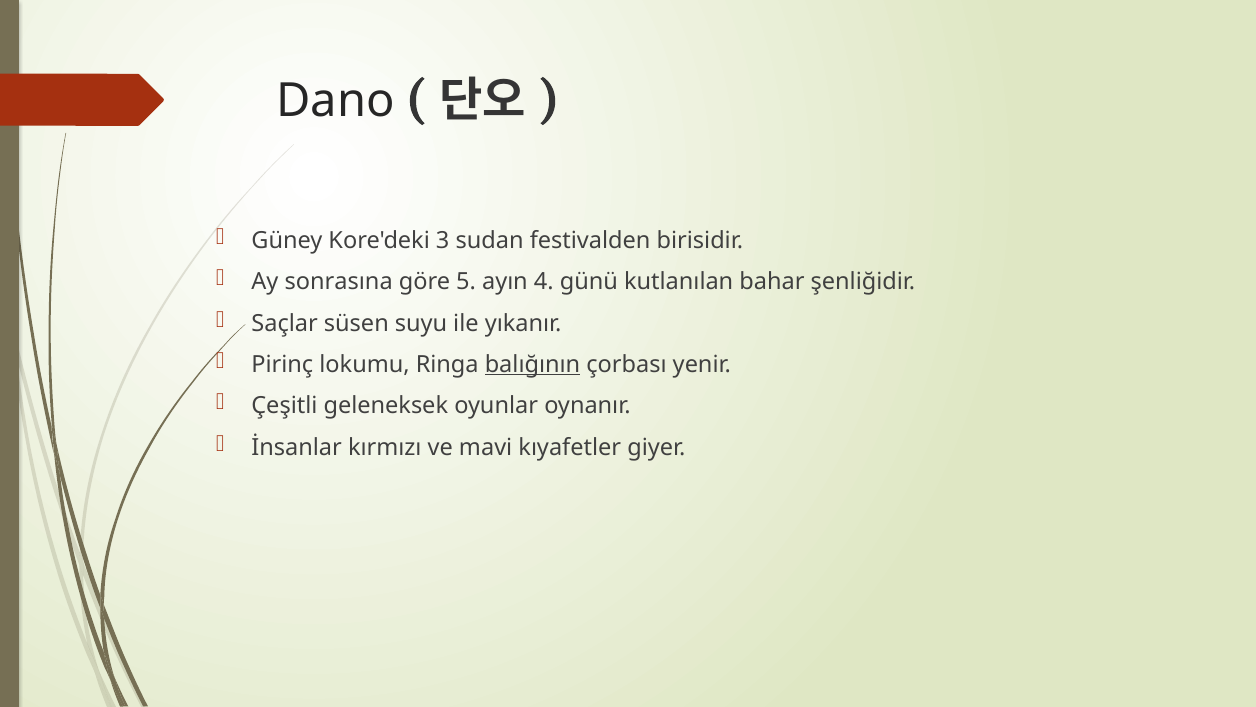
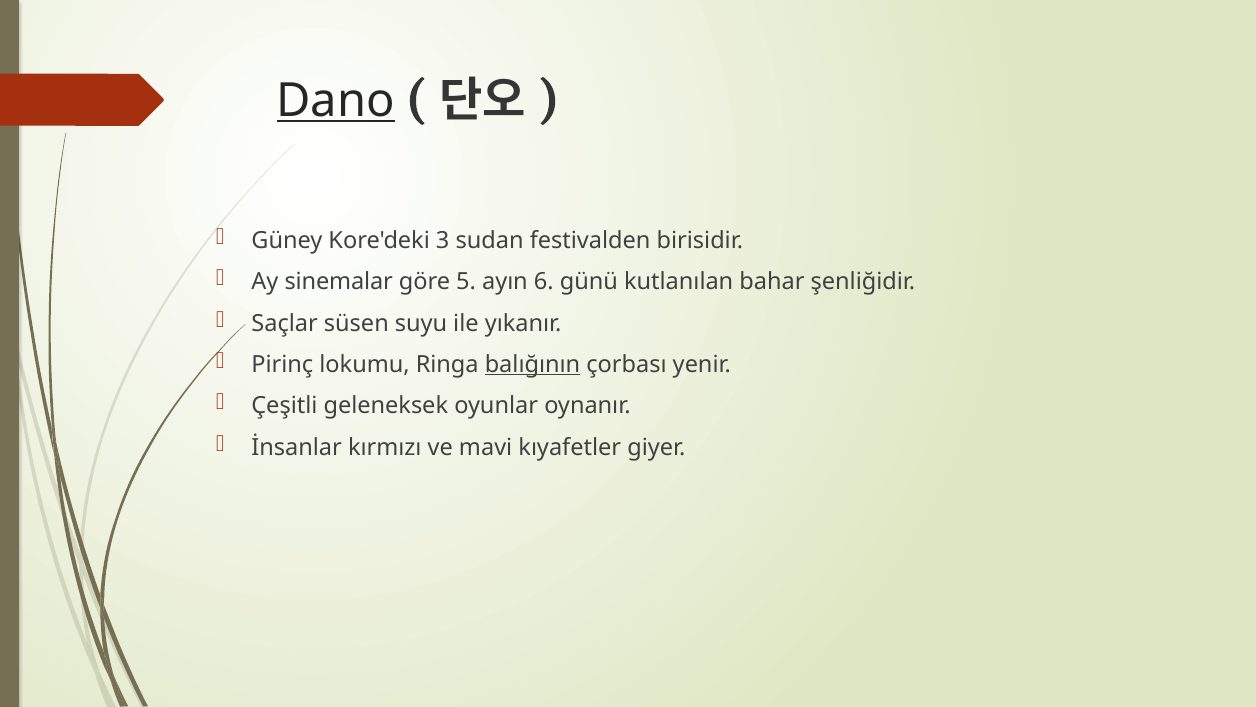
Dano underline: none -> present
sonrasına: sonrasına -> sinemalar
4: 4 -> 6
